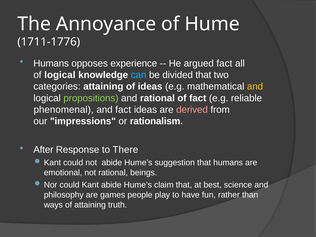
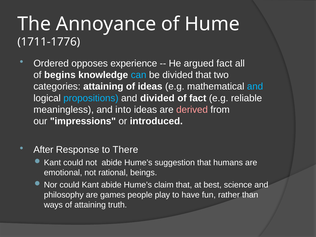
Humans at (51, 63): Humans -> Ordered
of logical: logical -> begins
and at (255, 86) colour: yellow -> light blue
propositions colour: light green -> light blue
and rational: rational -> divided
phenomenal: phenomenal -> meaningless
and fact: fact -> into
rationalism: rationalism -> introduced
